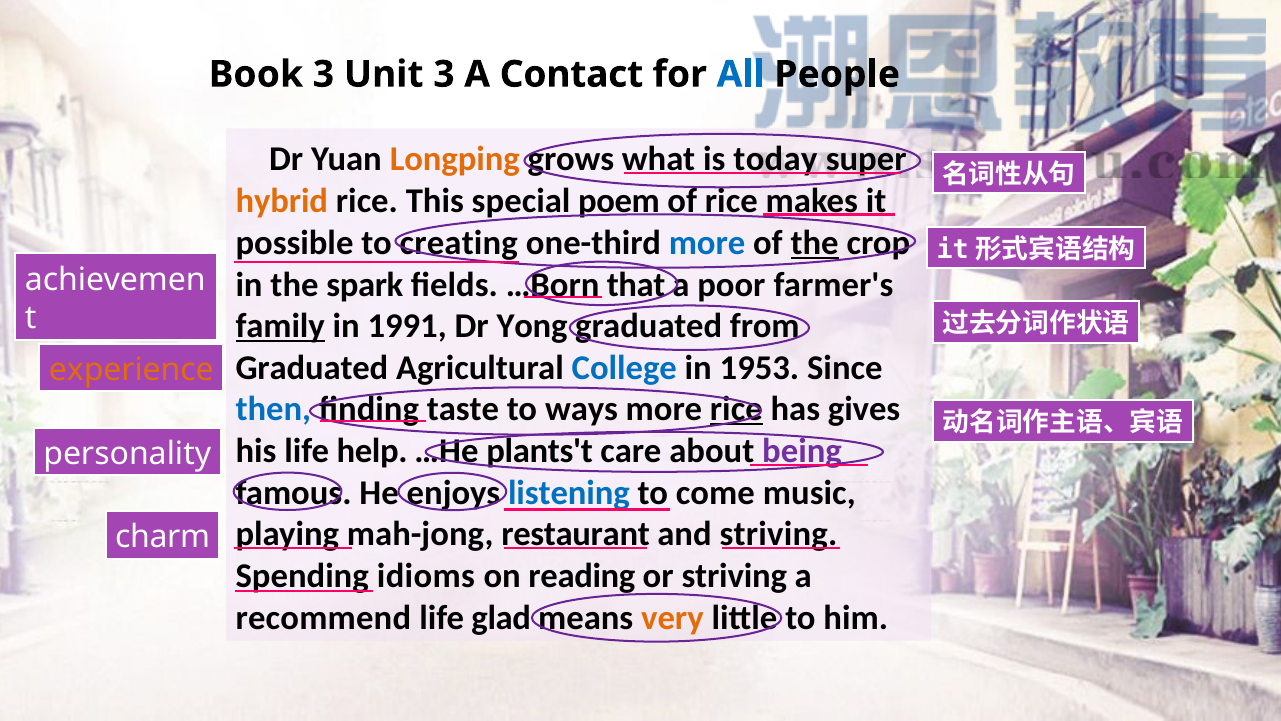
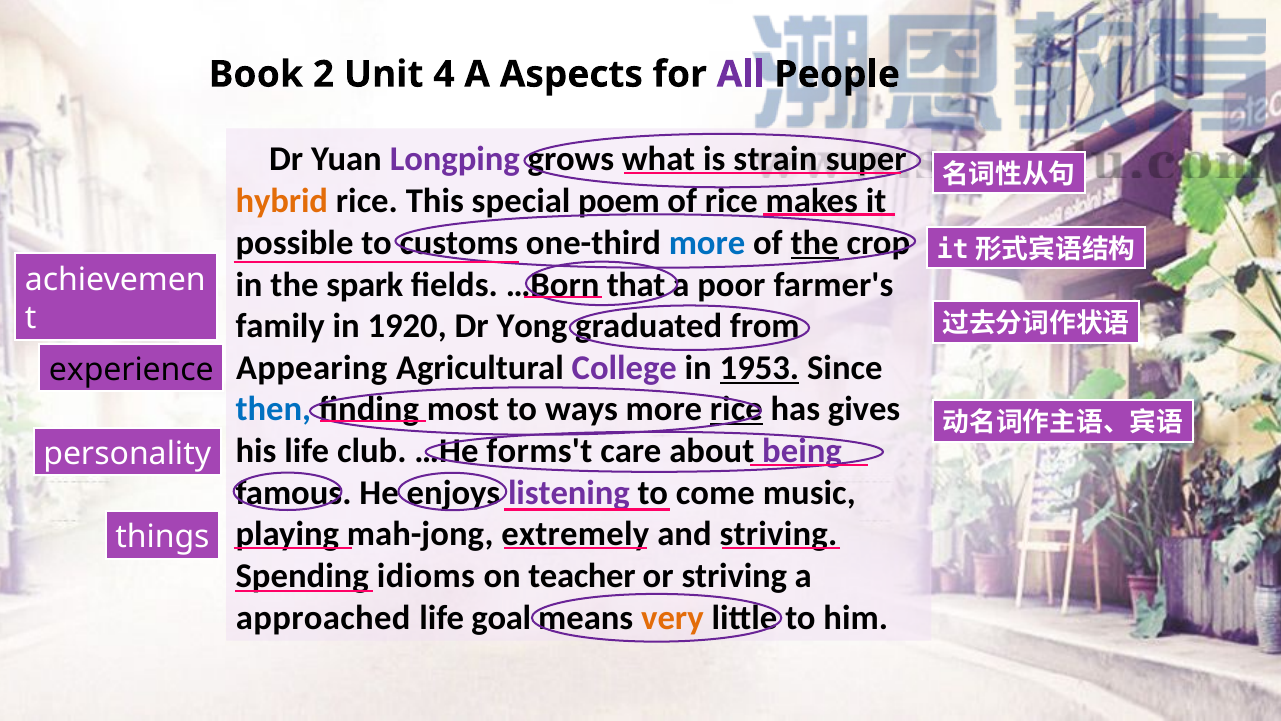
Book 3: 3 -> 2
Unit 3: 3 -> 4
Contact: Contact -> Aspects
All colour: blue -> purple
Longping colour: orange -> purple
today: today -> strain
creating: creating -> customs
family underline: present -> none
1991: 1991 -> 1920
Graduated at (312, 368): Graduated -> Appearing
College colour: blue -> purple
1953 underline: none -> present
experience colour: orange -> black
taste: taste -> most
help: help -> club
plants't: plants't -> forms't
listening colour: blue -> purple
restaurant: restaurant -> extremely
charm: charm -> things
reading: reading -> teacher
recommend: recommend -> approached
glad: glad -> goal
